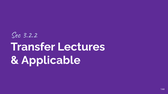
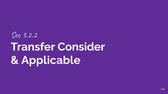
Lectures: Lectures -> Consider
